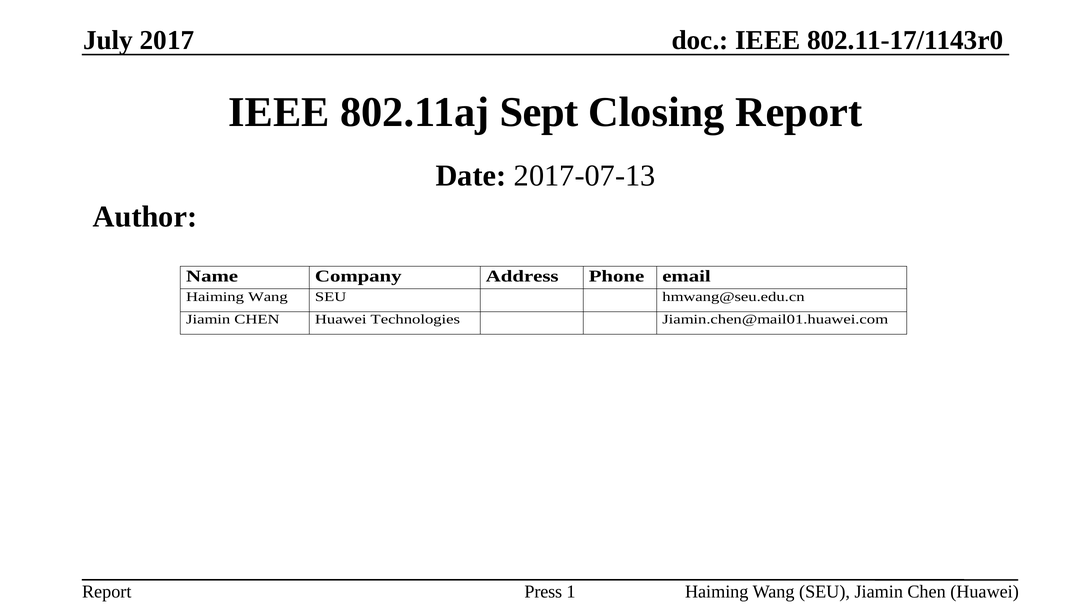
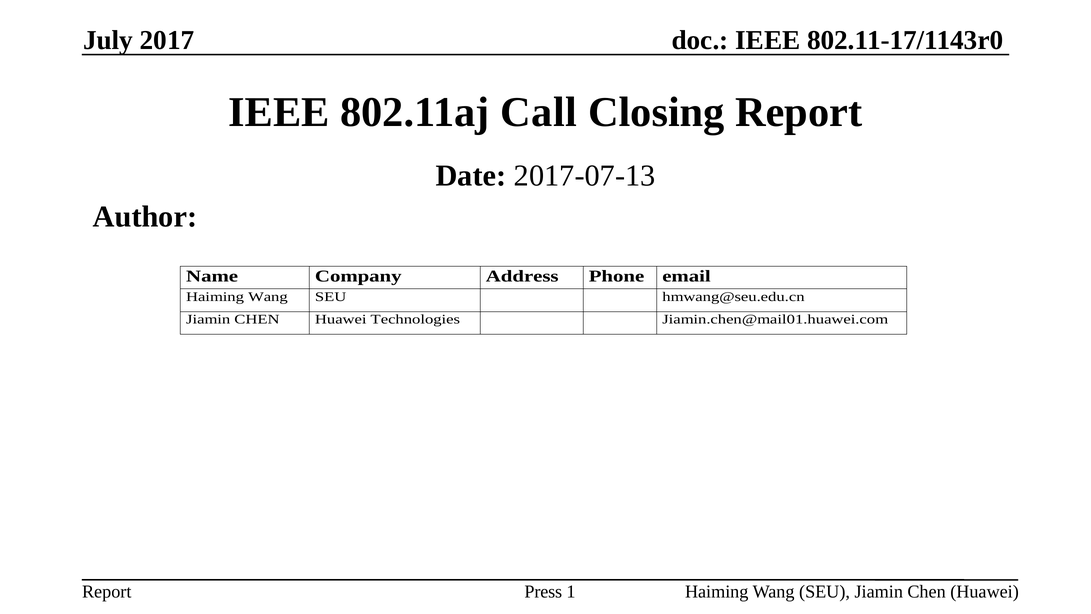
Sept: Sept -> Call
